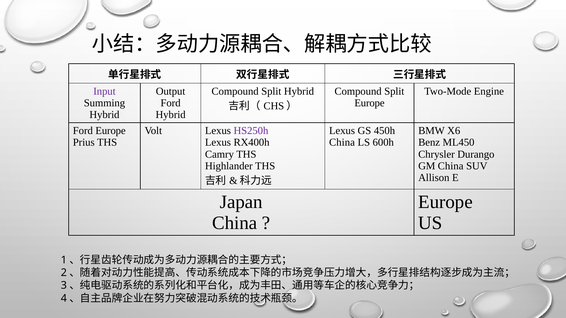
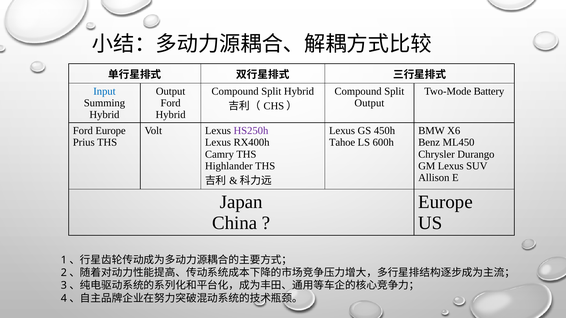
Input colour: purple -> blue
Engine: Engine -> Battery
Europe at (369, 103): Europe -> Output
China at (342, 143): China -> Tahoe
GM China: China -> Lexus
